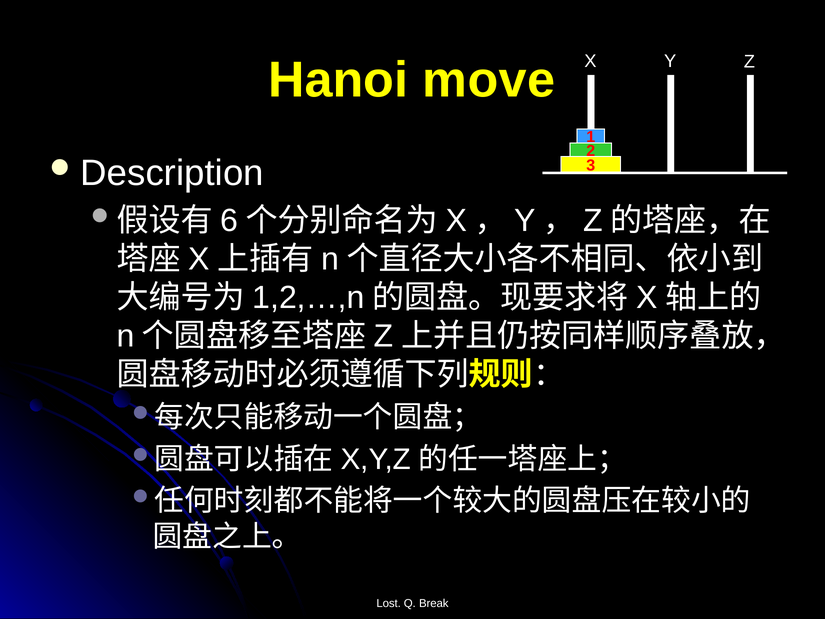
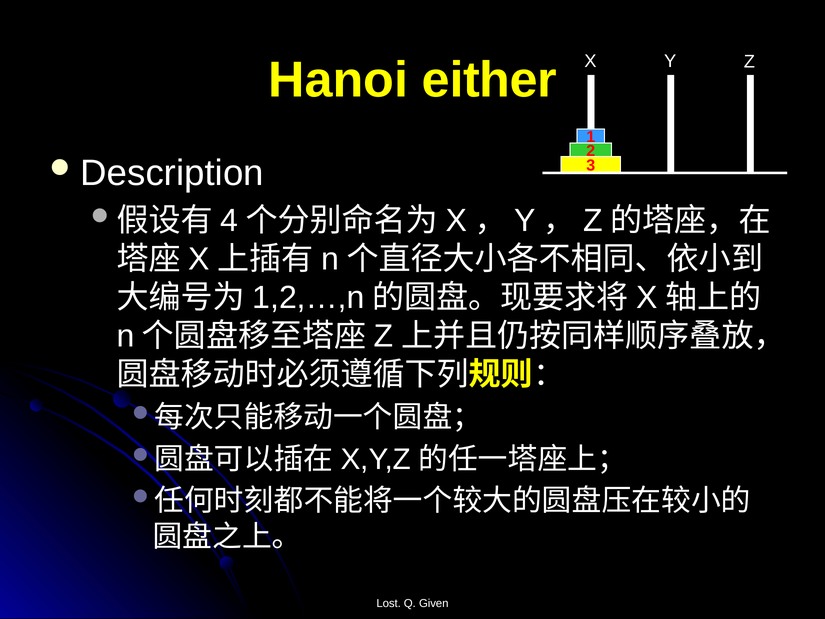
move: move -> either
6: 6 -> 4
Break: Break -> Given
